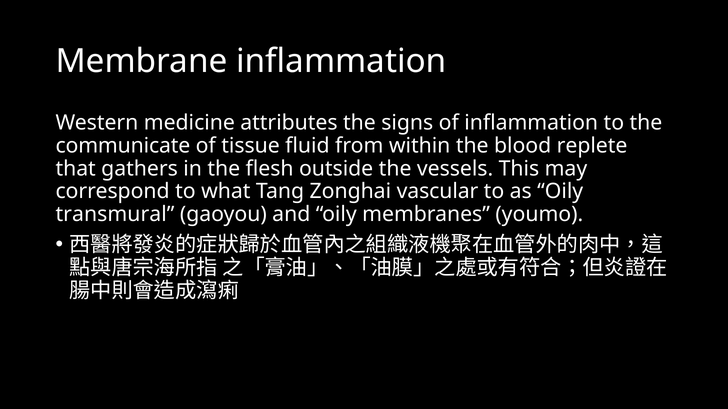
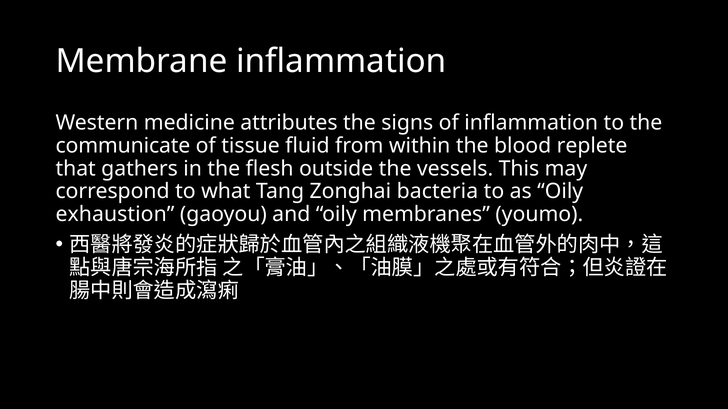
vascular: vascular -> bacteria
transmural: transmural -> exhaustion
